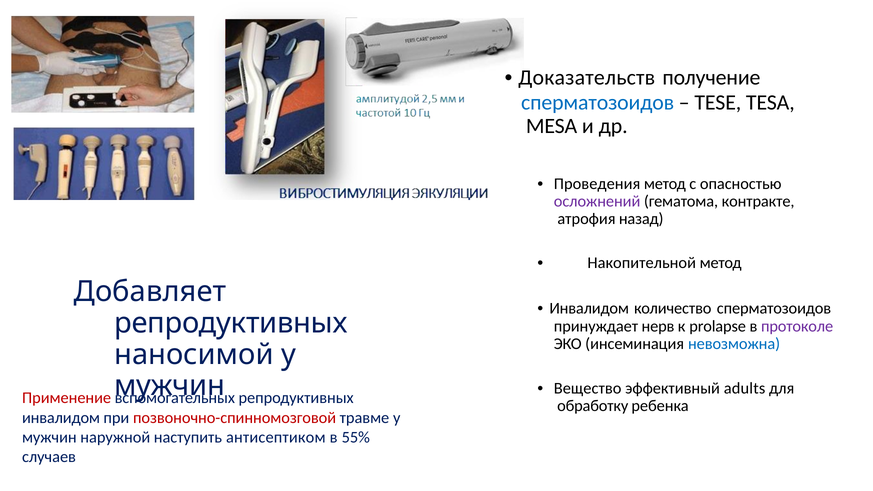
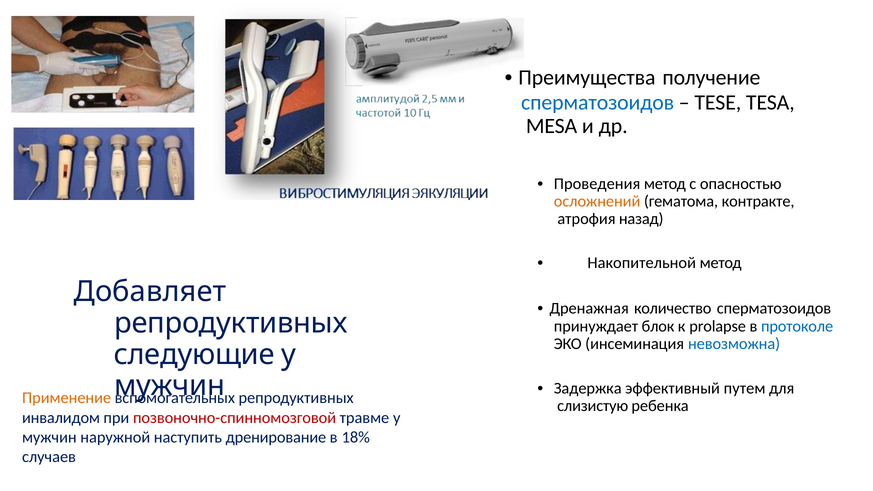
Доказательств: Доказательств -> Преимущества
осложнений colour: purple -> orange
Инвалидом at (589, 309): Инвалидом -> Дренажная
нерв: нерв -> блок
протоколе colour: purple -> blue
наносимой: наносимой -> следующие
Вещество: Вещество -> Задержка
adults: adults -> путем
Применение colour: red -> orange
обработку: обработку -> слизистую
антисептиком: антисептиком -> дренирование
55%: 55% -> 18%
